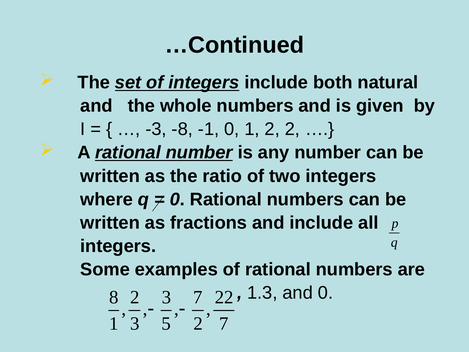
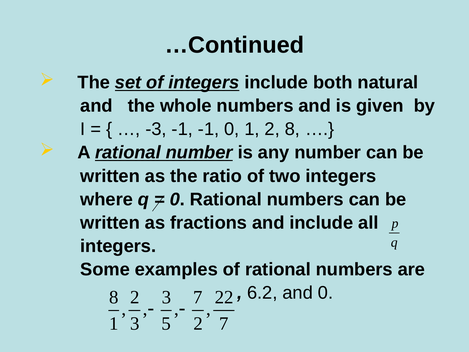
-3 -8: -8 -> -1
2 2: 2 -> 8
1.3: 1.3 -> 6.2
